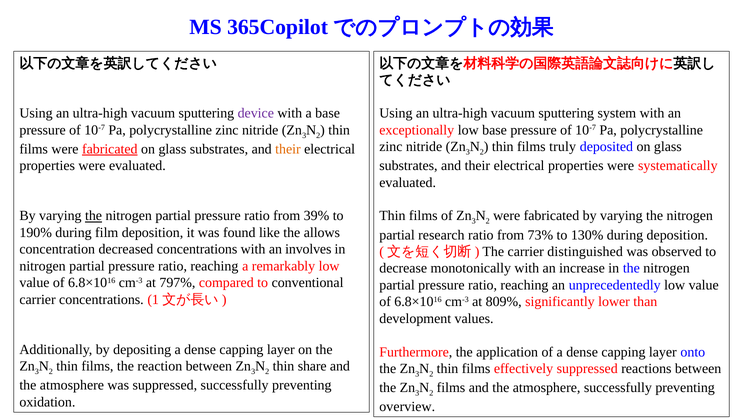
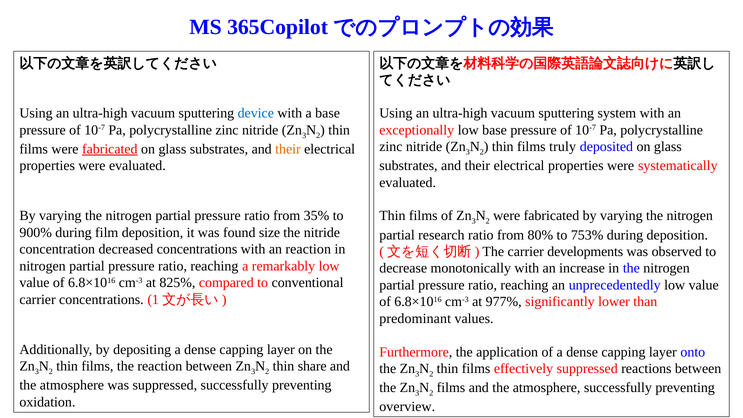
device colour: purple -> blue
the at (94, 216) underline: present -> none
39%: 39% -> 35%
190%: 190% -> 900%
like: like -> size
the allows: allows -> nitride
73%: 73% -> 80%
130%: 130% -> 753%
an involves: involves -> reaction
distinguished: distinguished -> developments
797%: 797% -> 825%
809%: 809% -> 977%
development: development -> predominant
